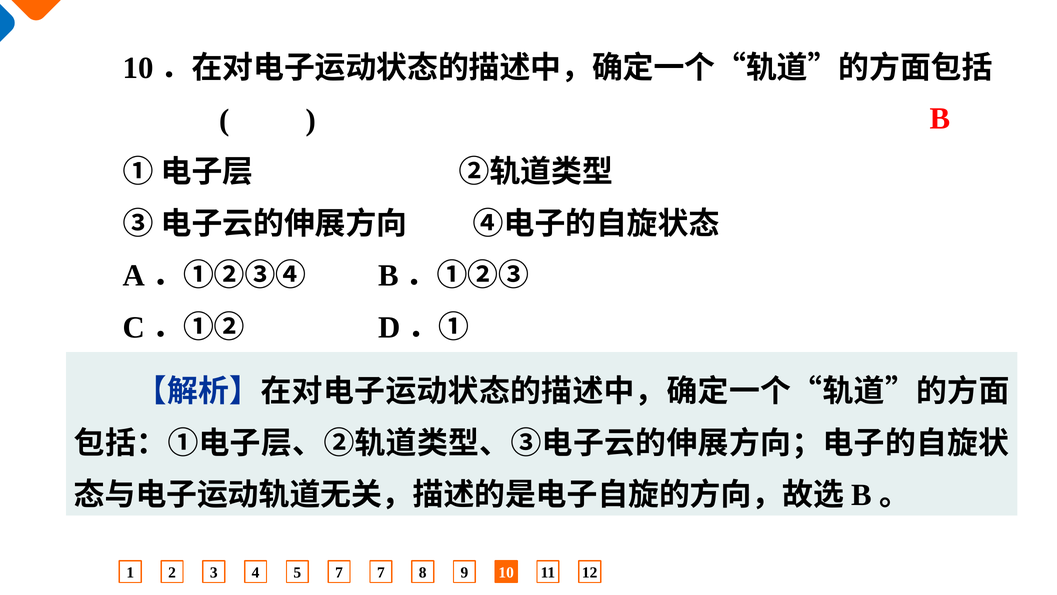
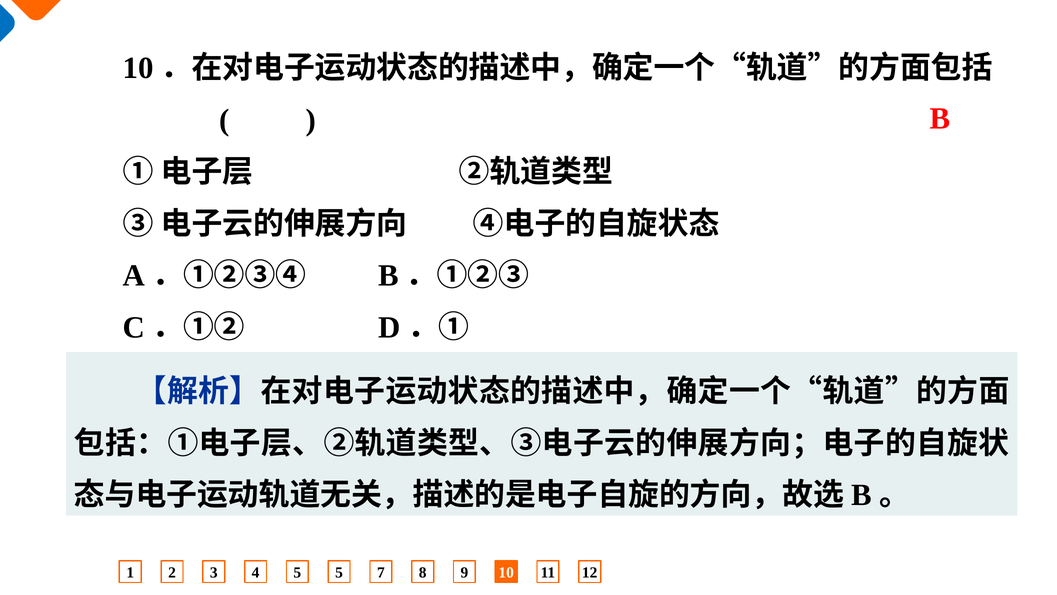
5 7: 7 -> 5
